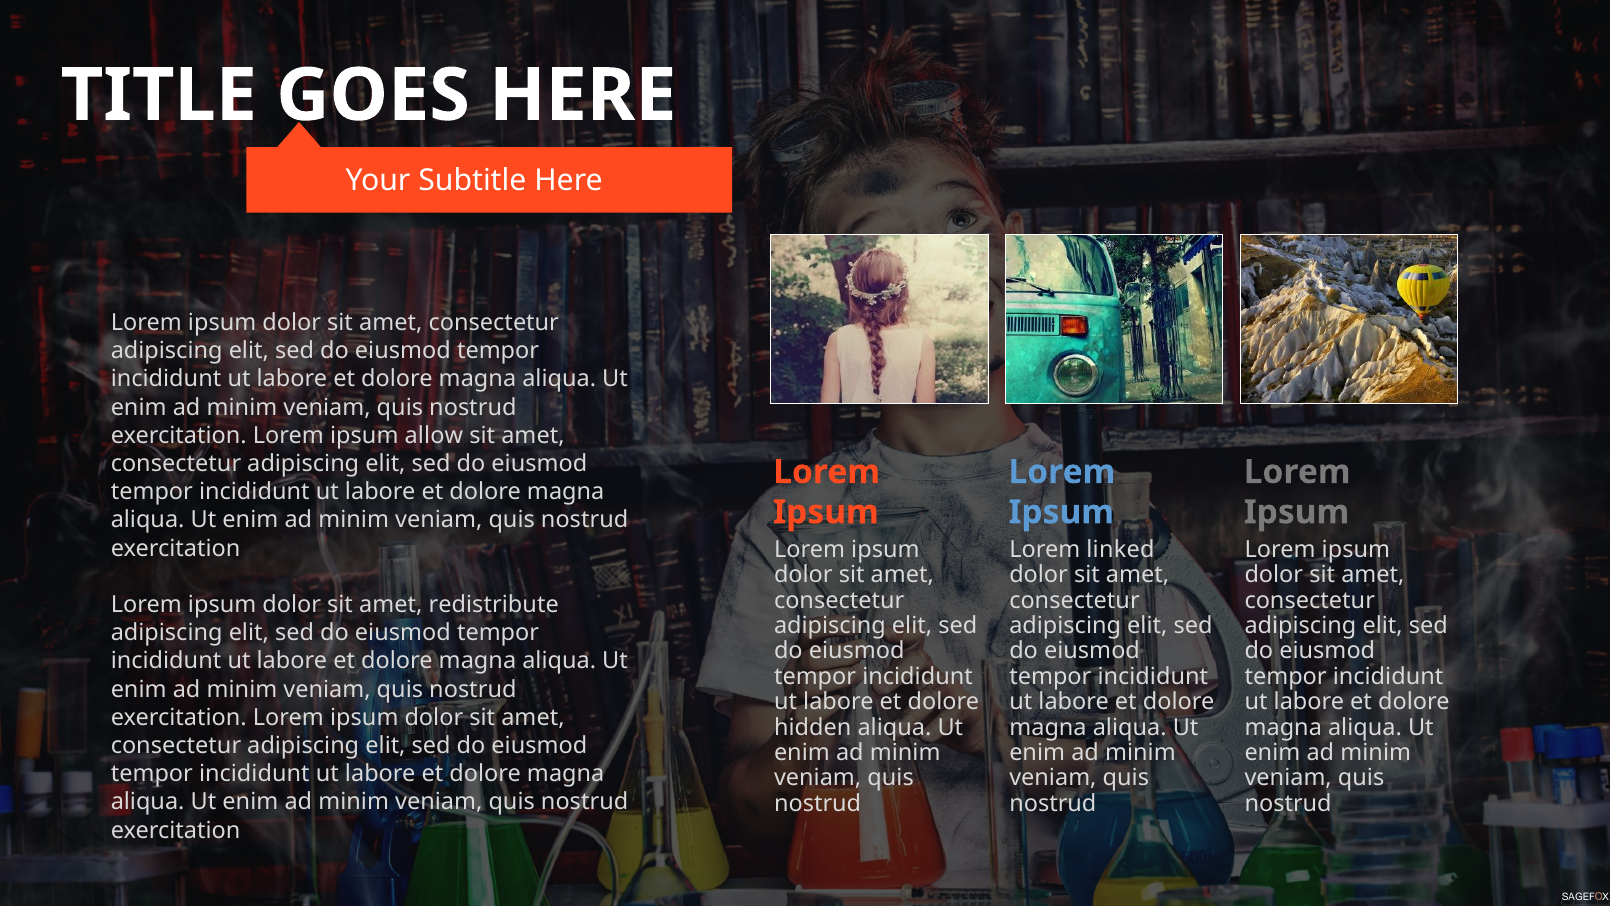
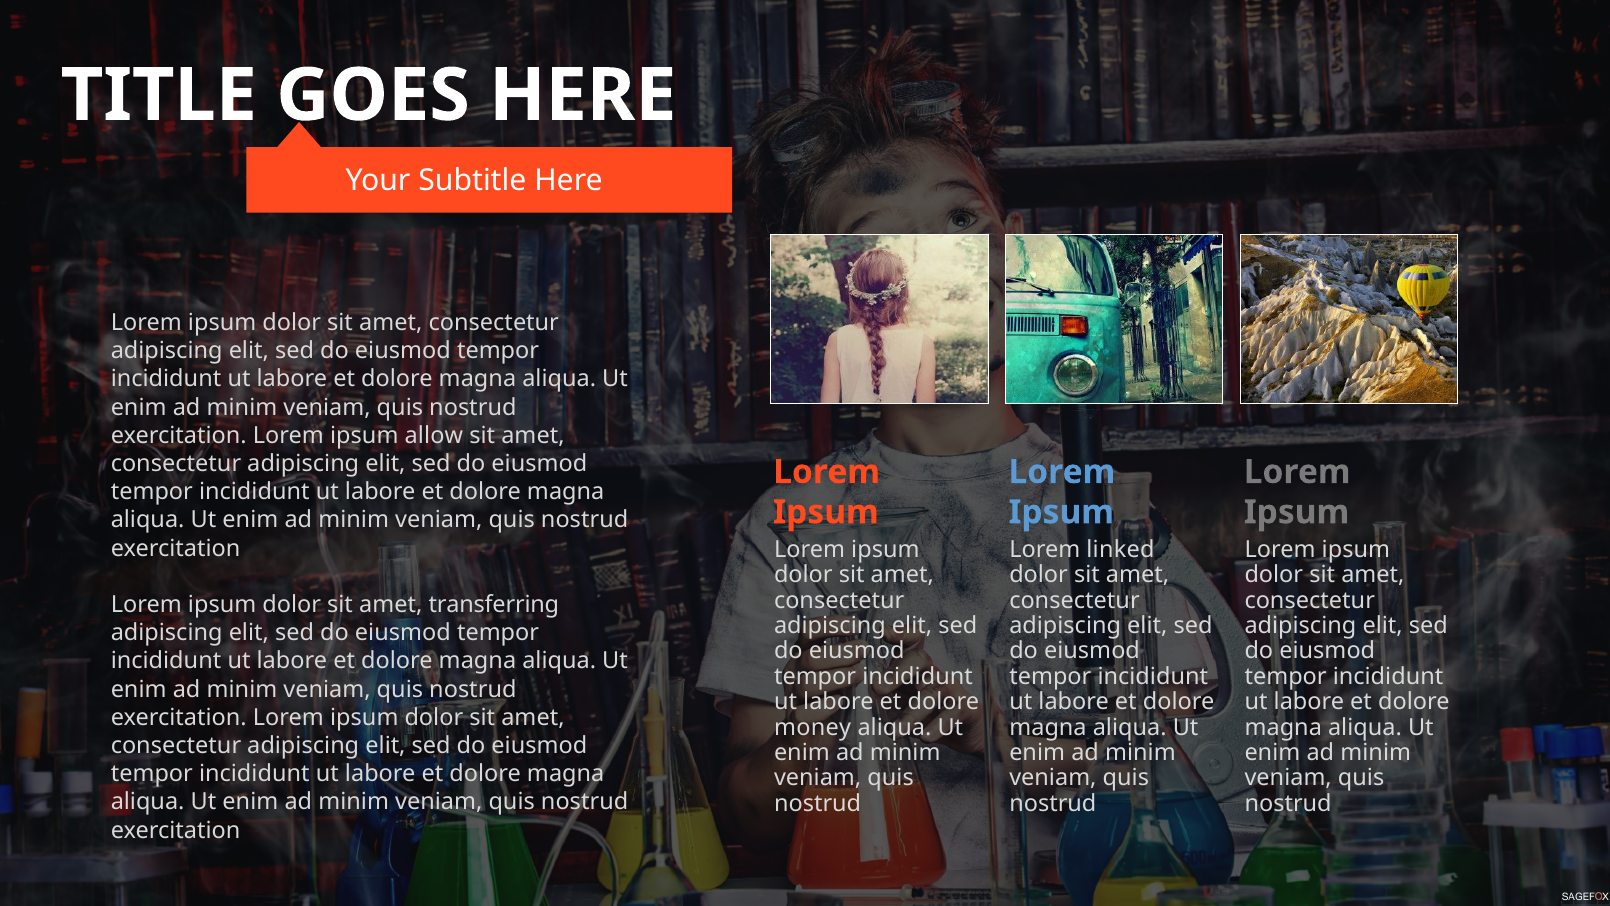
redistribute: redistribute -> transferring
hidden: hidden -> money
